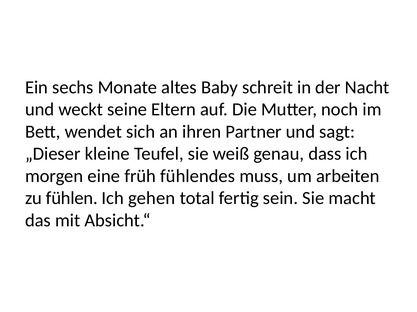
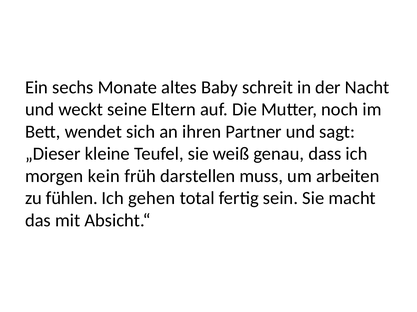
eine: eine -> kein
fühlendes: fühlendes -> darstellen
